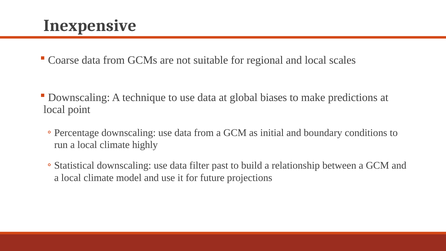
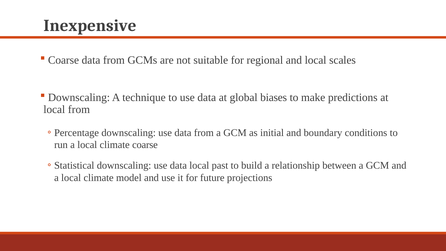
local point: point -> from
climate highly: highly -> coarse
data filter: filter -> local
